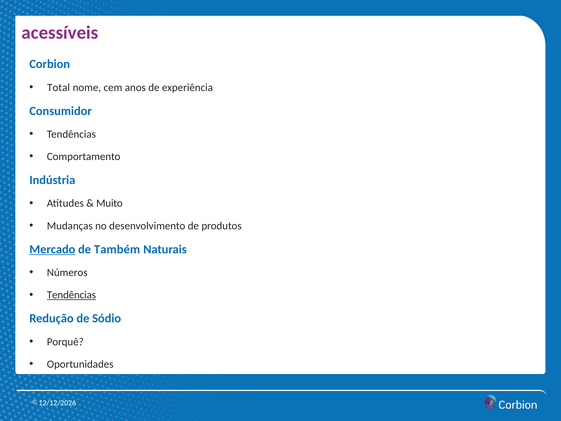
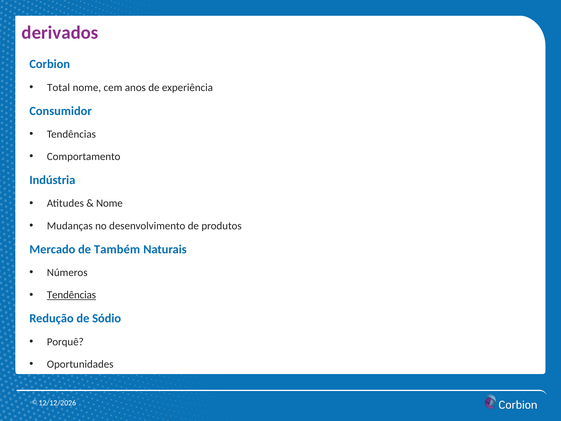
acessíveis: acessíveis -> derivados
Muito at (109, 203): Muito -> Nome
Mercado underline: present -> none
